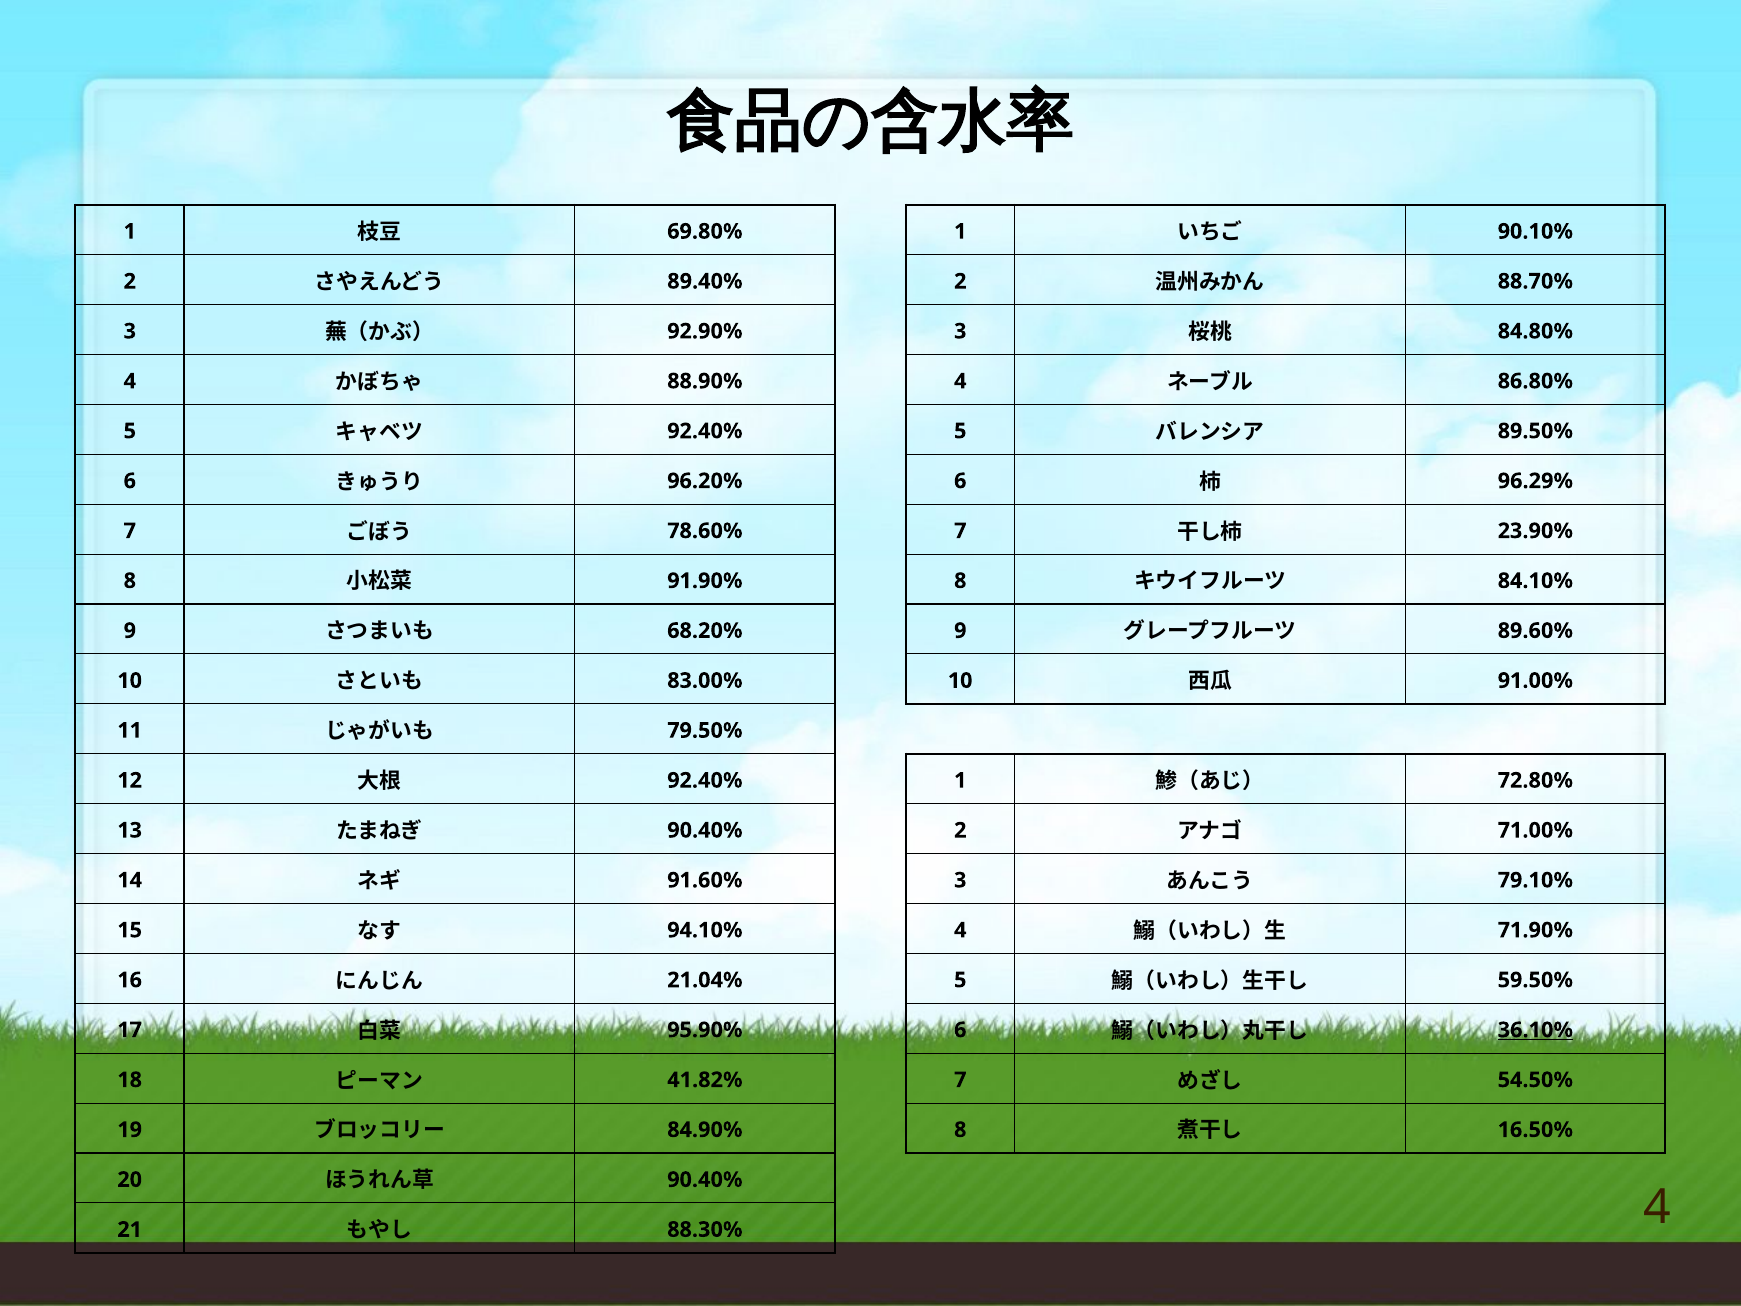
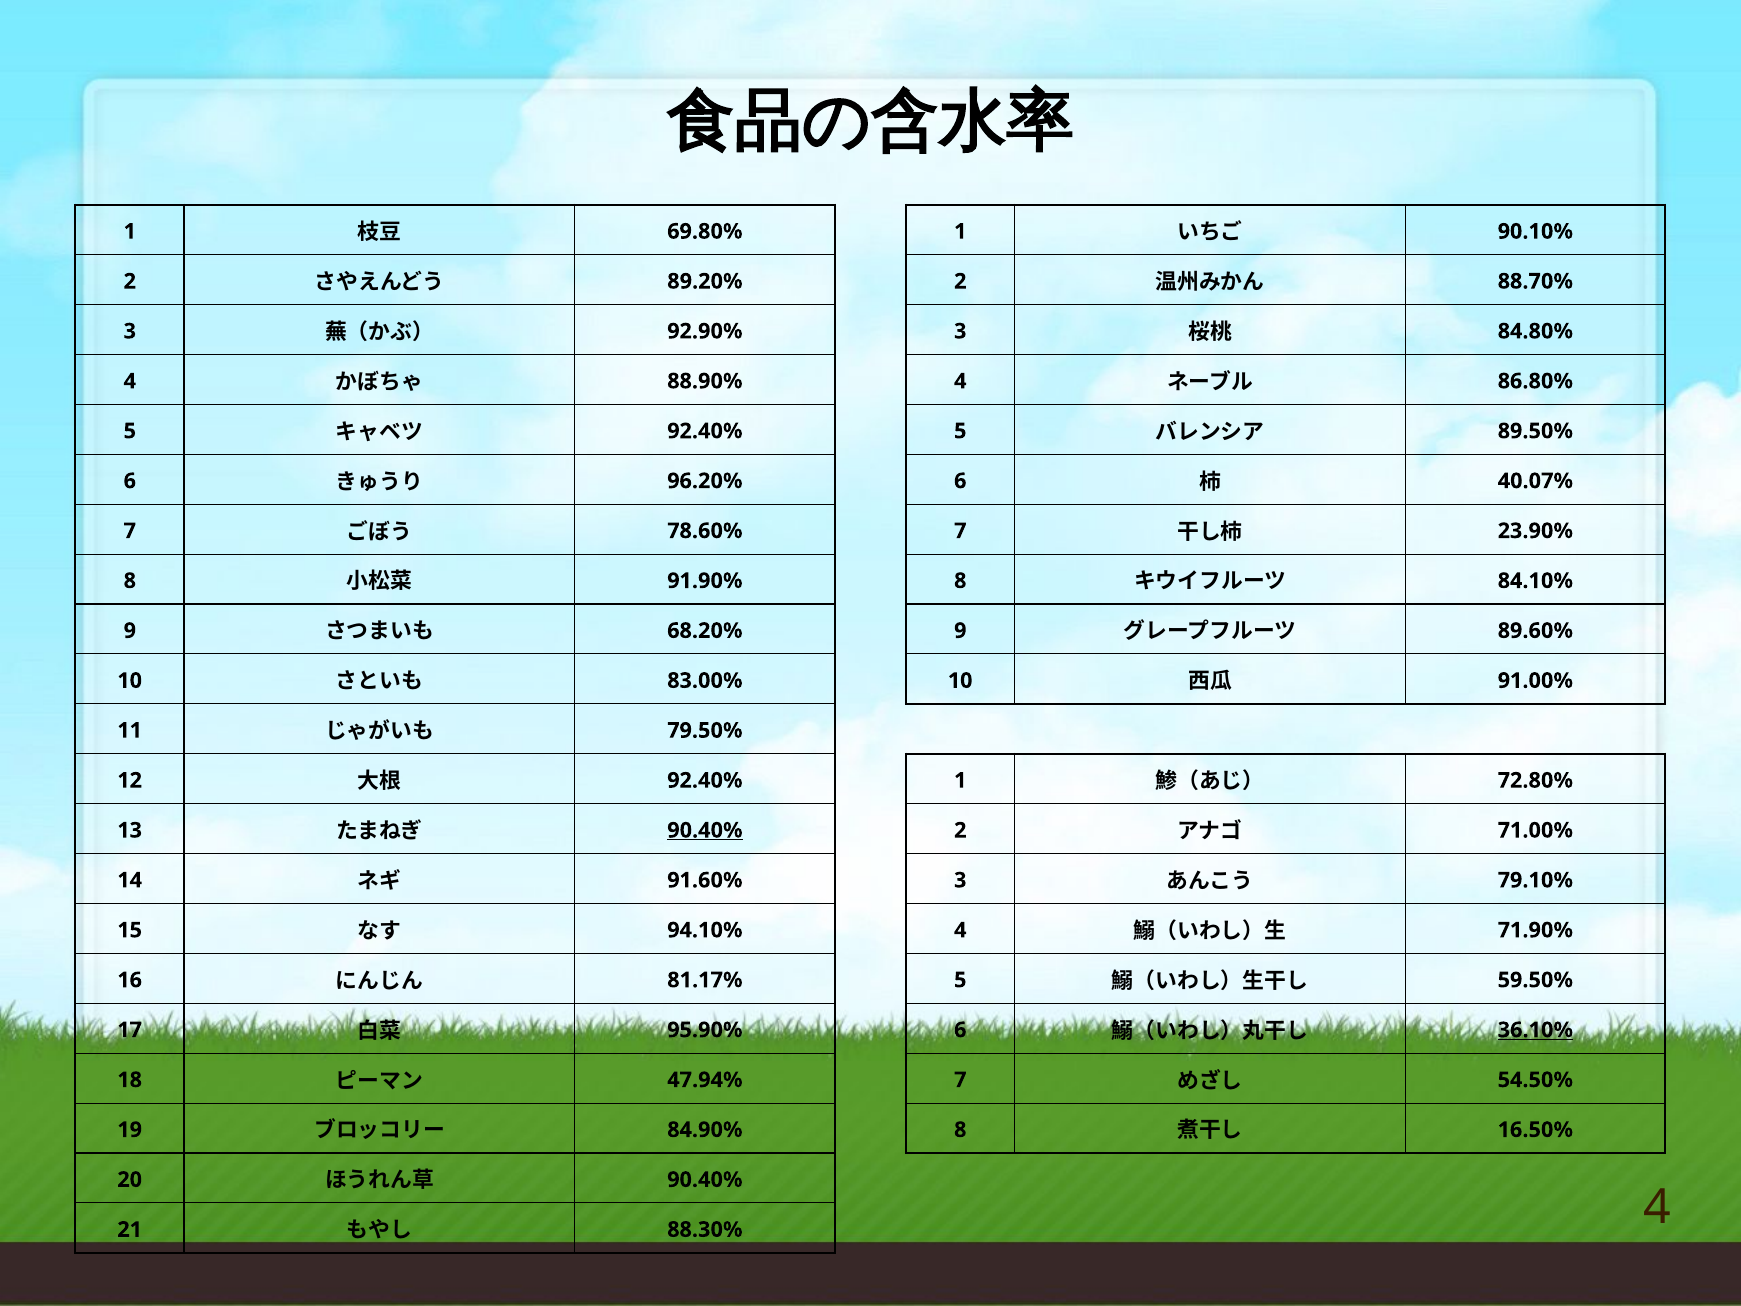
89.40%: 89.40% -> 89.20%
96.29%: 96.29% -> 40.07%
90.40% at (705, 830) underline: none -> present
21.04%: 21.04% -> 81.17%
41.82%: 41.82% -> 47.94%
